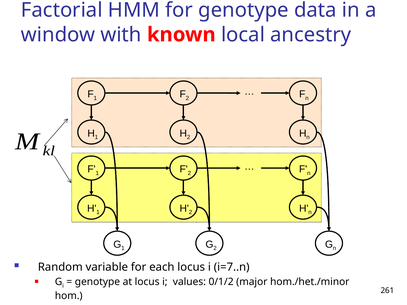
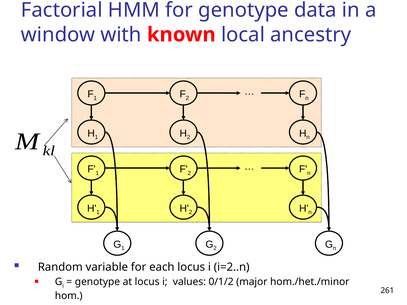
i=7..n: i=7..n -> i=2..n
